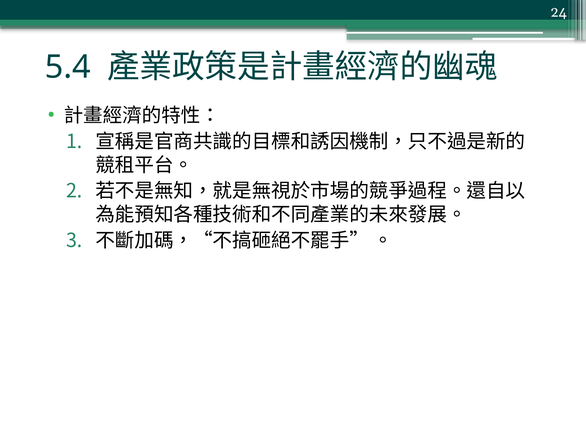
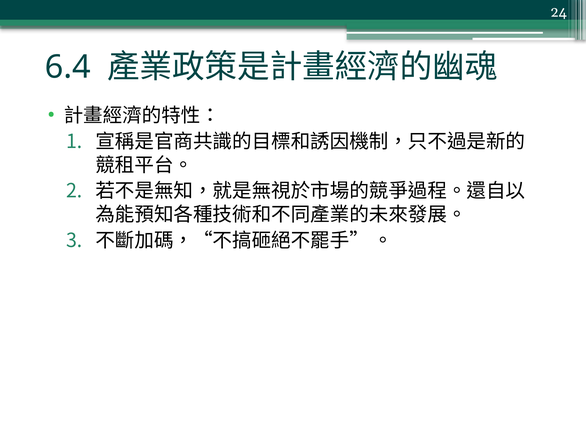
5.4: 5.4 -> 6.4
